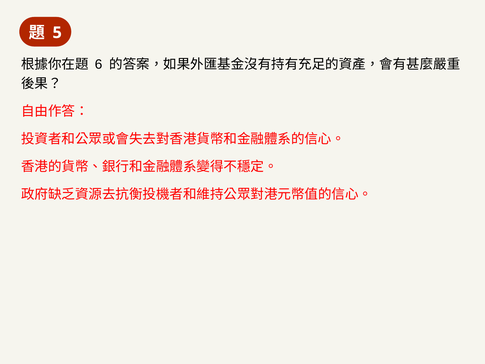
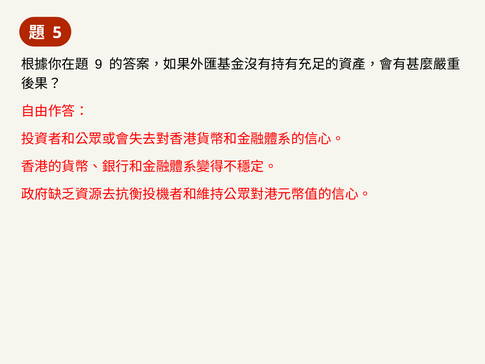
6: 6 -> 9
